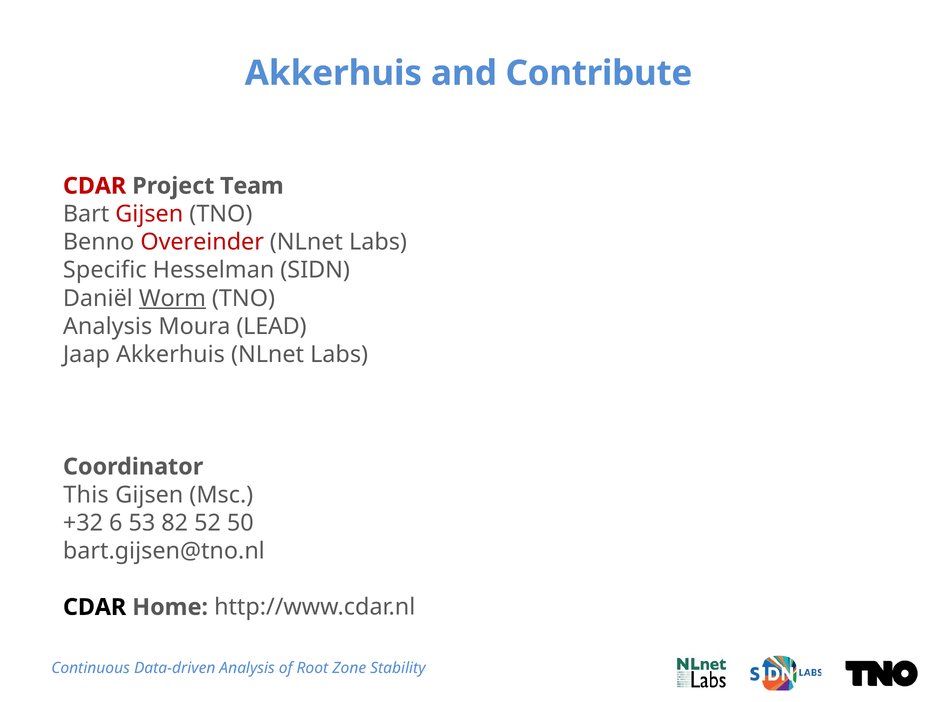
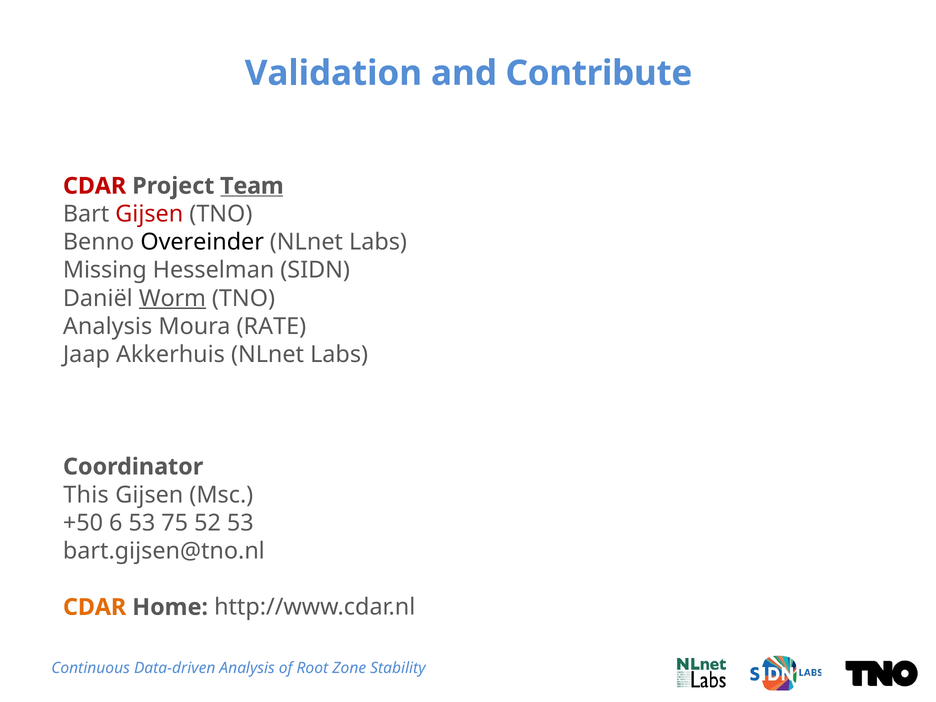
Akkerhuis at (333, 73): Akkerhuis -> Validation
Team underline: none -> present
Overeinder colour: red -> black
Specific: Specific -> Missing
LEAD: LEAD -> RATE
+32: +32 -> +50
82: 82 -> 75
52 50: 50 -> 53
CDAR at (95, 607) colour: black -> orange
